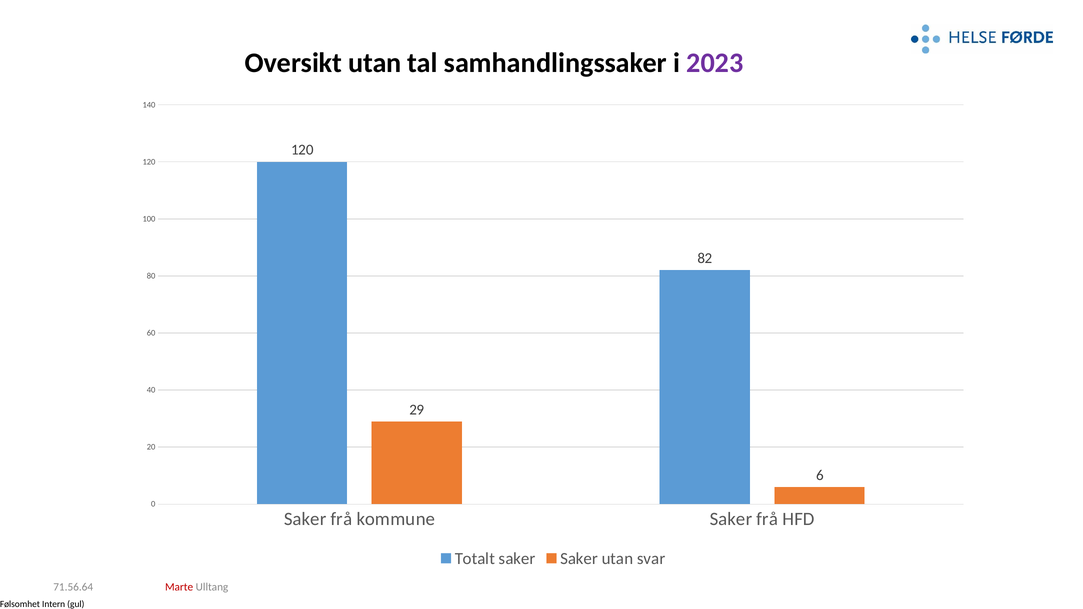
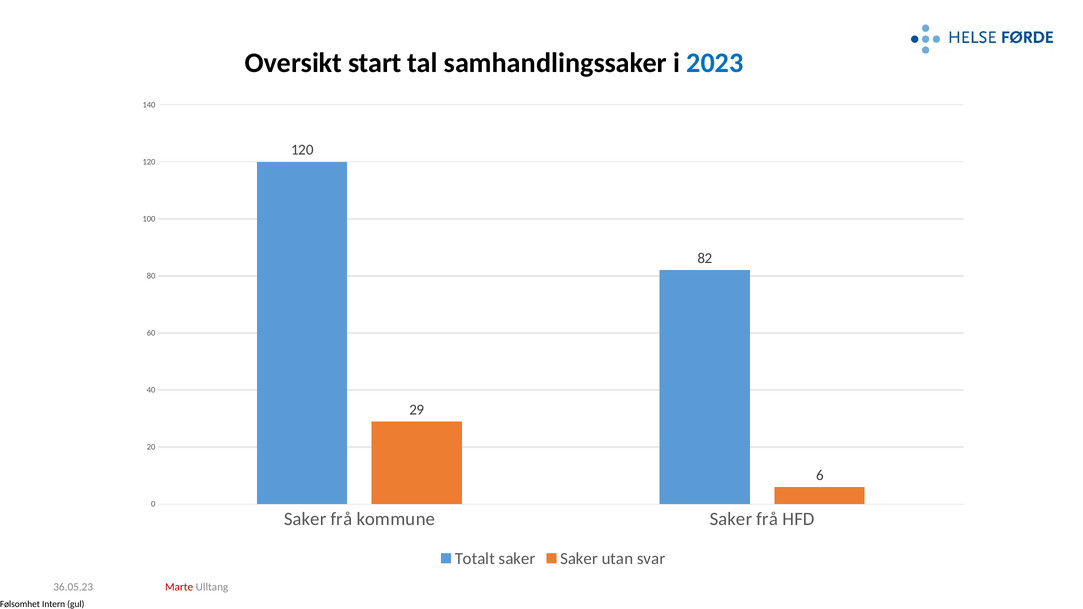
Oversikt utan: utan -> start
2023 colour: purple -> blue
71.56.64: 71.56.64 -> 36.05.23
